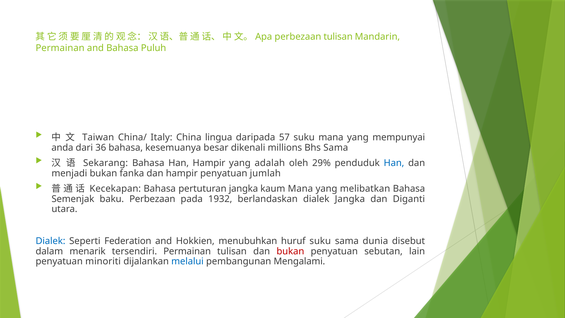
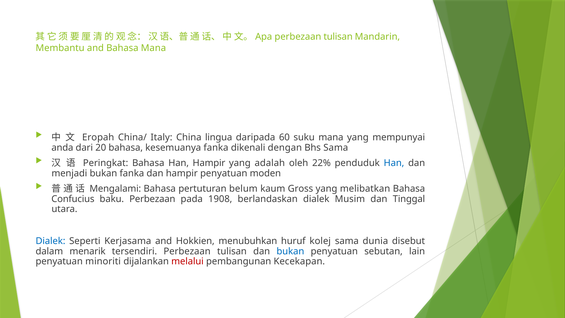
Permainan at (60, 48): Permainan -> Membantu
Bahasa Puluh: Puluh -> Mana
Taiwan: Taiwan -> Eropah
57: 57 -> 60
36: 36 -> 20
kesemuanya besar: besar -> fanka
millions: millions -> dengan
Sekarang: Sekarang -> Peringkat
29%: 29% -> 22%
jumlah: jumlah -> moden
Kecekapan: Kecekapan -> Mengalami
pertuturan jangka: jangka -> belum
kaum Mana: Mana -> Gross
Semenjak: Semenjak -> Confucius
1932: 1932 -> 1908
dialek Jangka: Jangka -> Musim
Diganti: Diganti -> Tinggal
Federation: Federation -> Kerjasama
huruf suku: suku -> kolej
tersendiri Permainan: Permainan -> Perbezaan
bukan at (290, 251) colour: red -> blue
melalui colour: blue -> red
Mengalami: Mengalami -> Kecekapan
